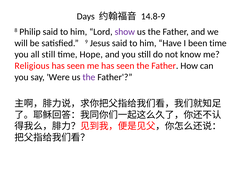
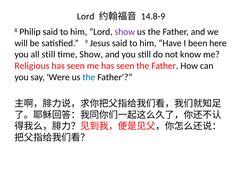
Days at (86, 16): Days -> Lord
been time: time -> here
time Hope: Hope -> Show
the at (89, 77) colour: purple -> blue
